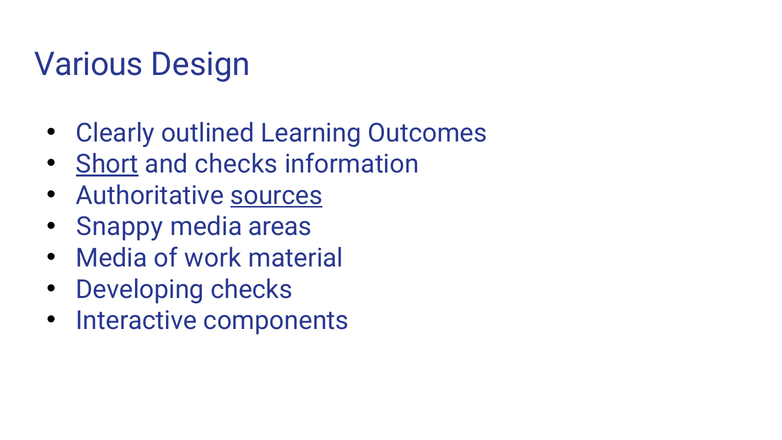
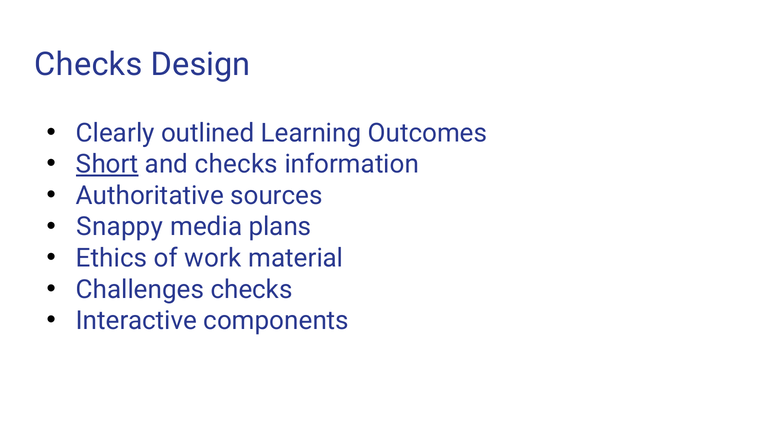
Various at (89, 65): Various -> Checks
sources underline: present -> none
areas: areas -> plans
Media at (112, 258): Media -> Ethics
Developing: Developing -> Challenges
